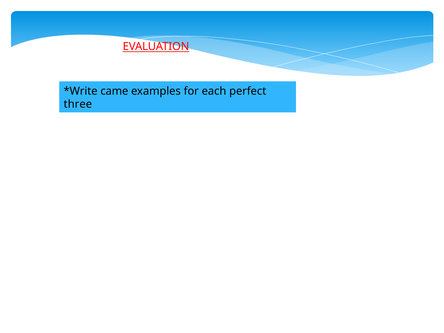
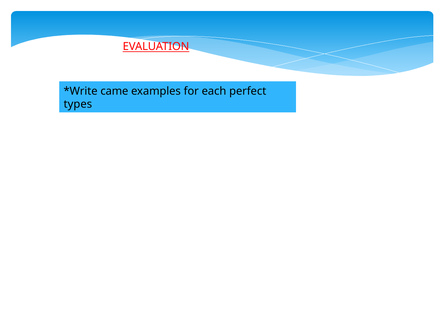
three: three -> types
